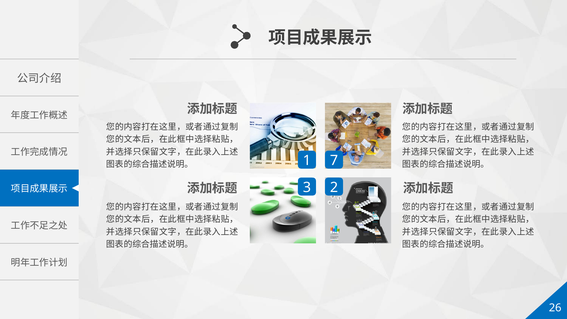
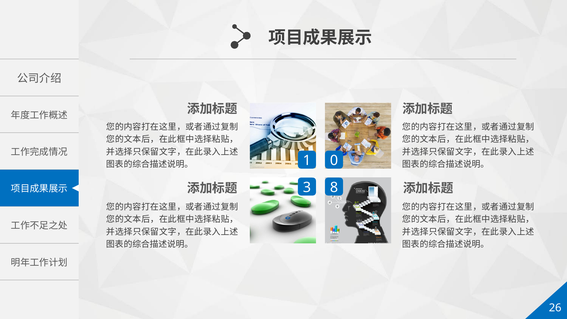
7: 7 -> 0
2: 2 -> 8
